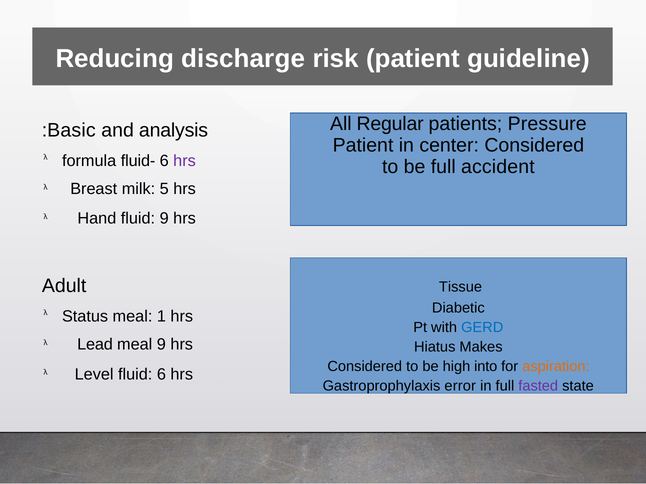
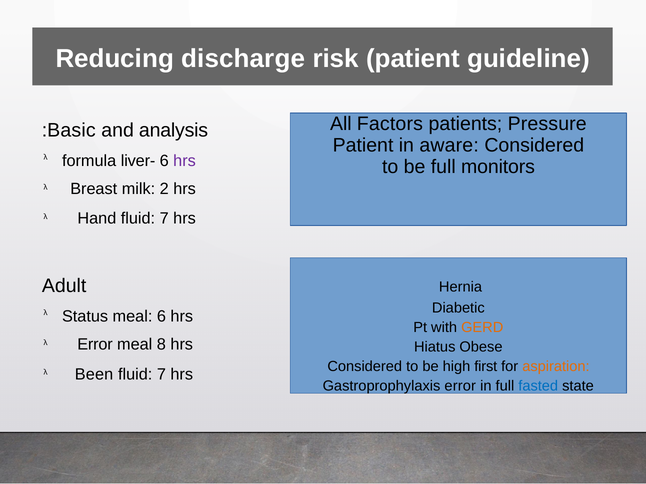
Regular: Regular -> Factors
center: center -> aware
fluid-: fluid- -> liver-
accident: accident -> monitors
5: 5 -> 2
9 at (164, 219): 9 -> 7
Tissue: Tissue -> Hernia
meal 1: 1 -> 6
GERD colour: blue -> orange
Lead at (95, 345): Lead -> Error
meal 9: 9 -> 8
Makes: Makes -> Obese
into: into -> first
Level: Level -> Been
6 at (161, 374): 6 -> 7
fasted colour: purple -> blue
